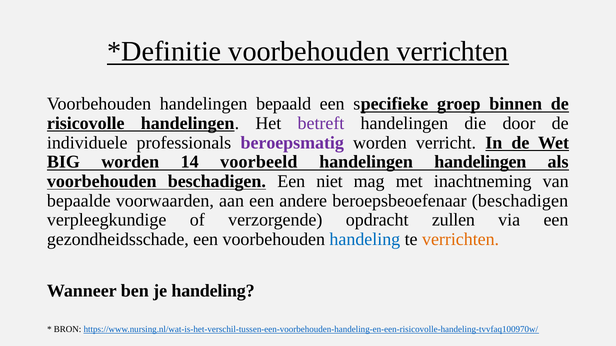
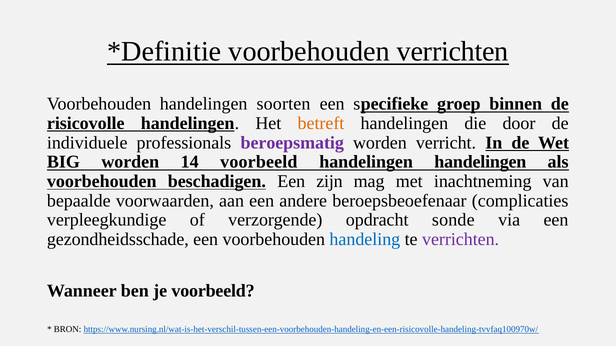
bepaald: bepaald -> soorten
betreft colour: purple -> orange
niet: niet -> zijn
beroepsbeoefenaar beschadigen: beschadigen -> complicaties
zullen: zullen -> sonde
verrichten at (461, 240) colour: orange -> purple
je handeling: handeling -> voorbeeld
